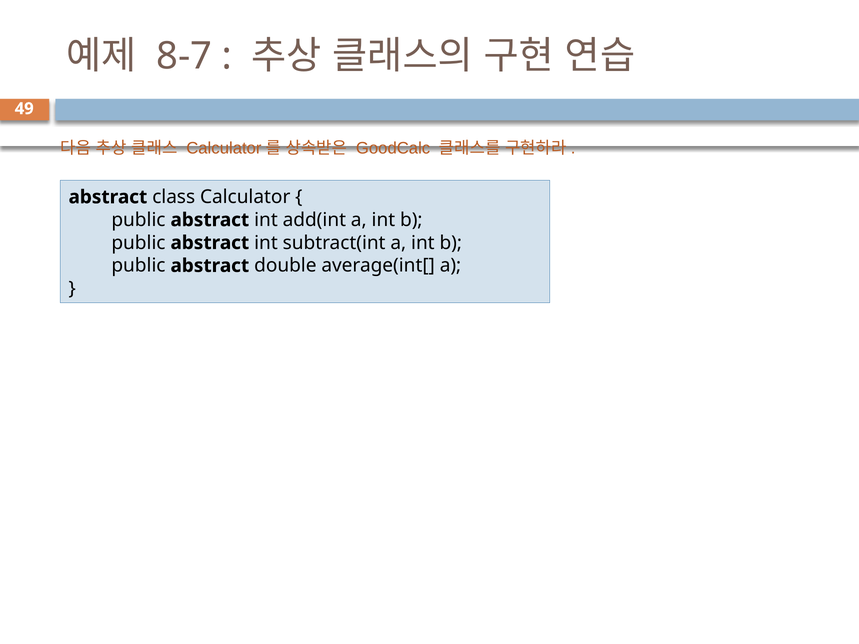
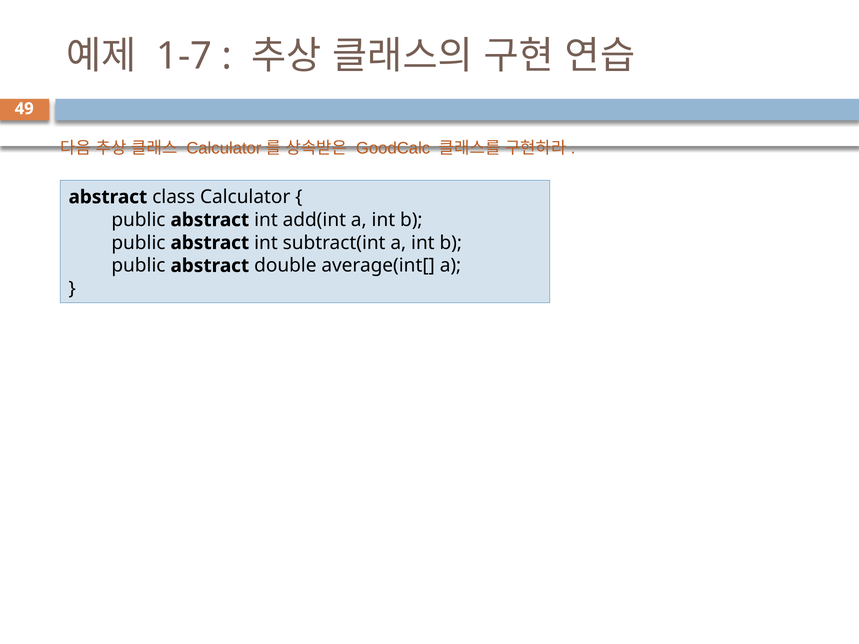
8-7: 8-7 -> 1-7
